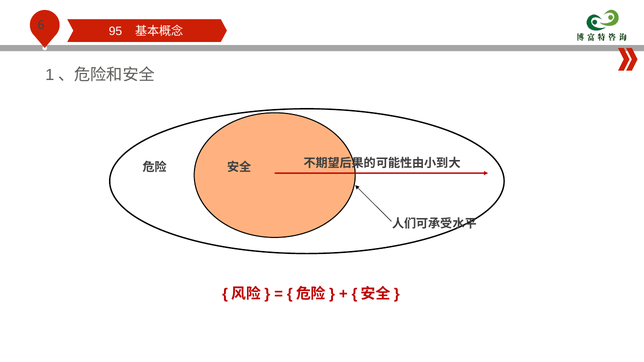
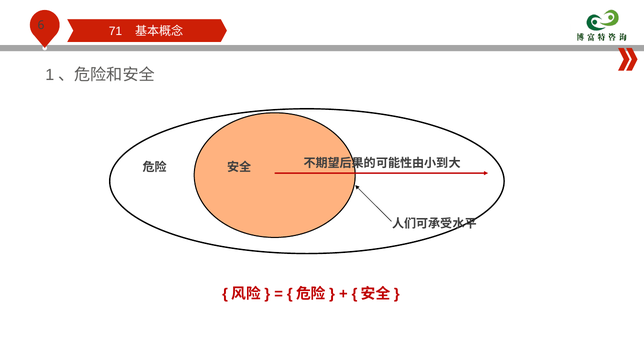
95: 95 -> 71
